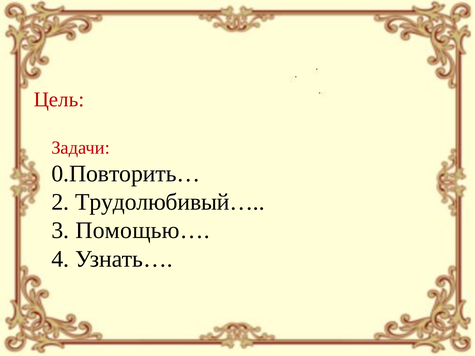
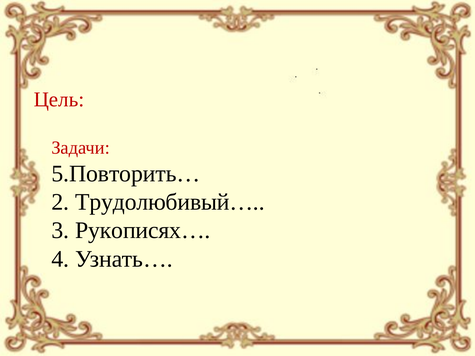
0.Повторить…: 0.Повторить… -> 5.Повторить…
Помощью…: Помощью… -> Рукописях…
